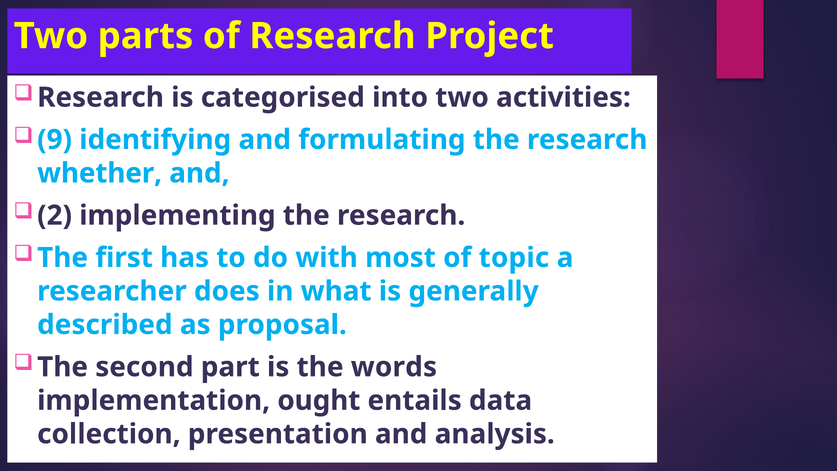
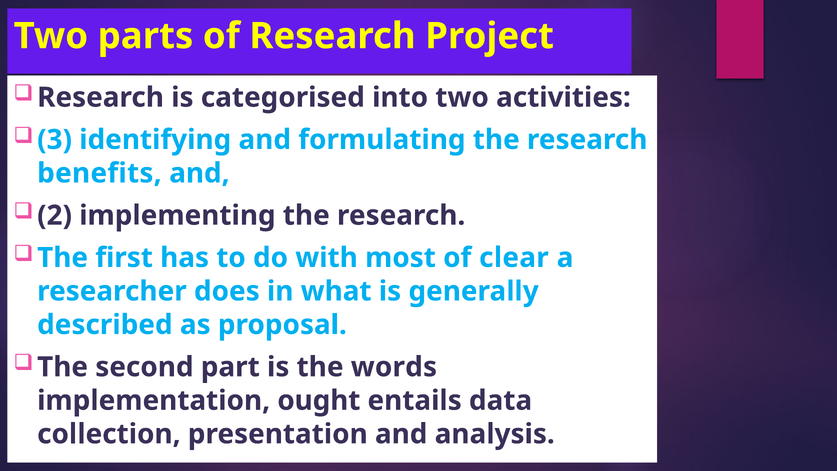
9: 9 -> 3
whether: whether -> benefits
topic: topic -> clear
